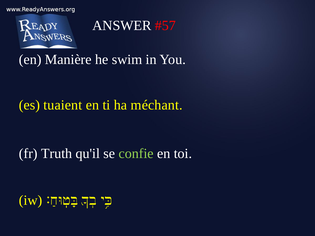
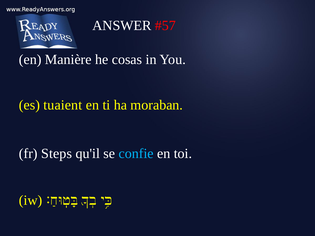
swim: swim -> cosas
méchant: méchant -> moraban
Truth: Truth -> Steps
confie colour: light green -> light blue
